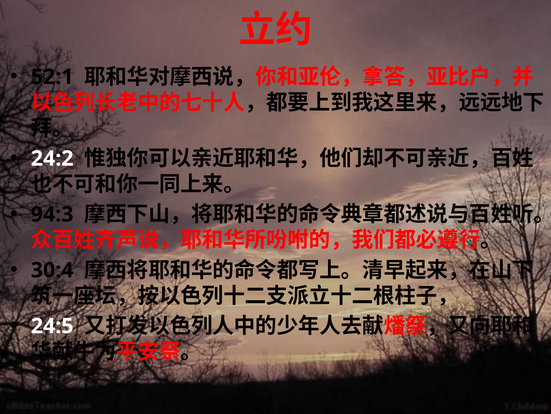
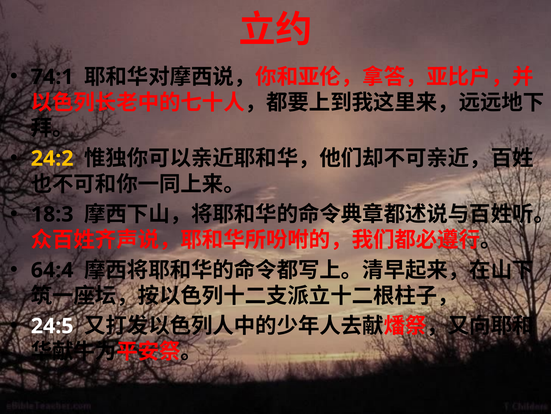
52:1: 52:1 -> 74:1
24:2 colour: white -> yellow
94:3: 94:3 -> 18:3
30:4: 30:4 -> 64:4
